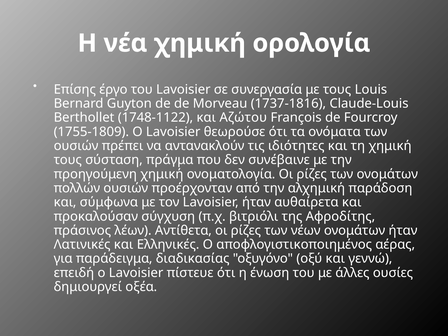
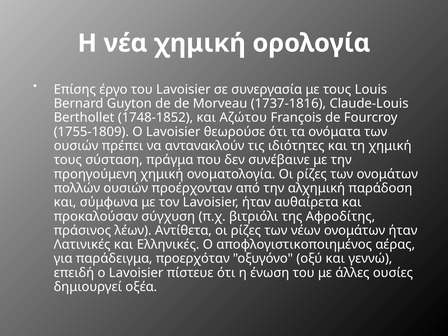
1748-1122: 1748-1122 -> 1748-1852
διαδικασίας: διαδικασίας -> προερχόταν
